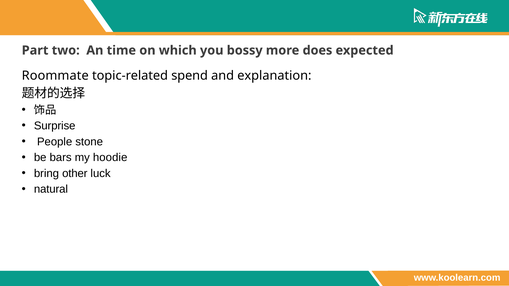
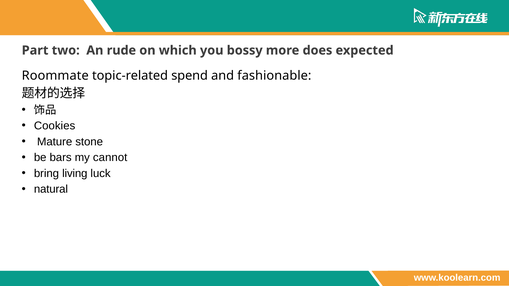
time: time -> rude
explanation: explanation -> fashionable
Surprise: Surprise -> Cookies
People: People -> Mature
hoodie: hoodie -> cannot
other: other -> living
